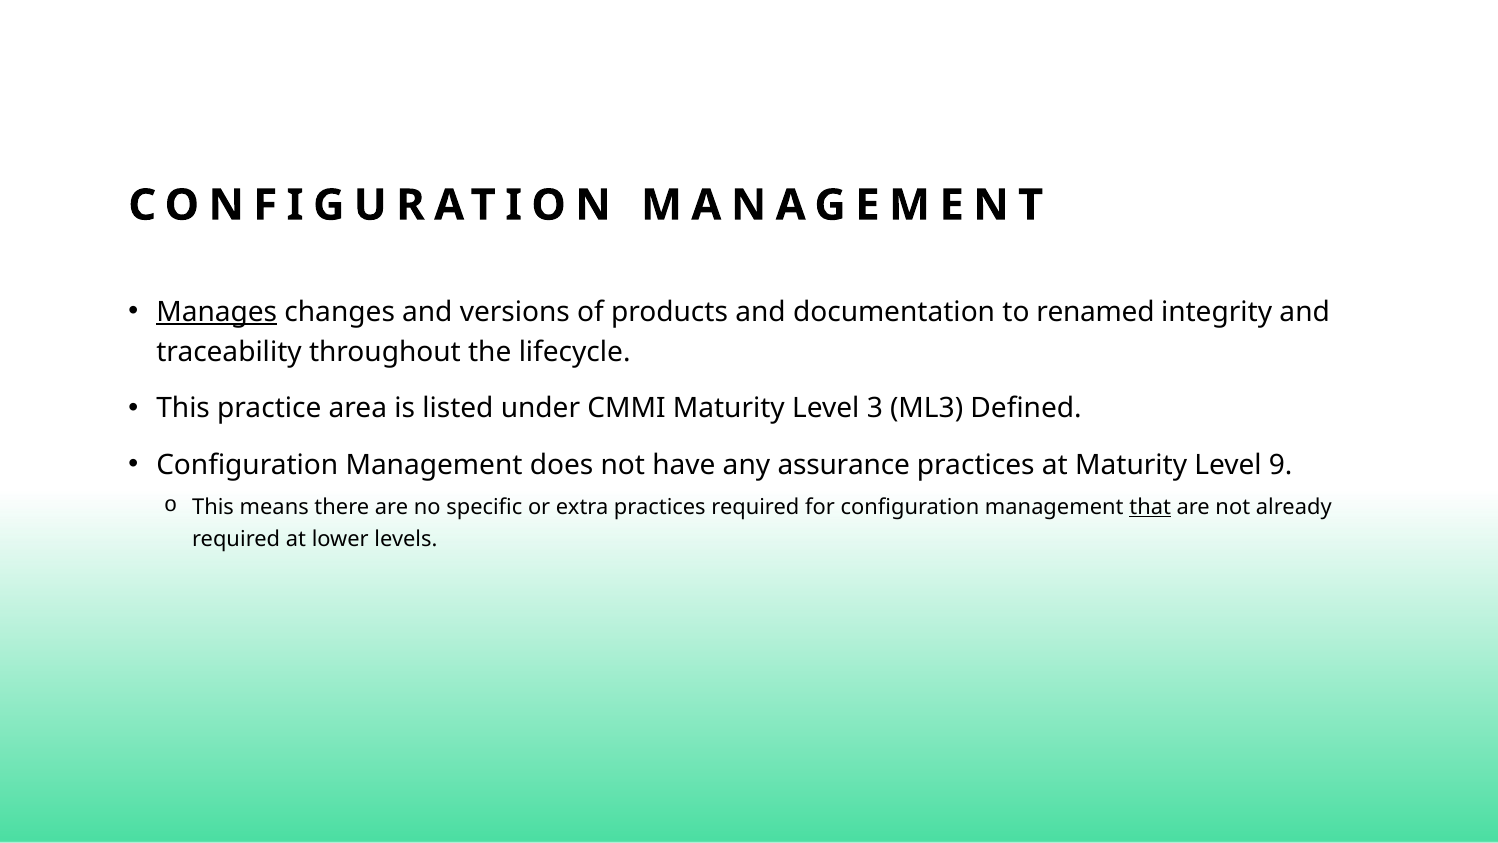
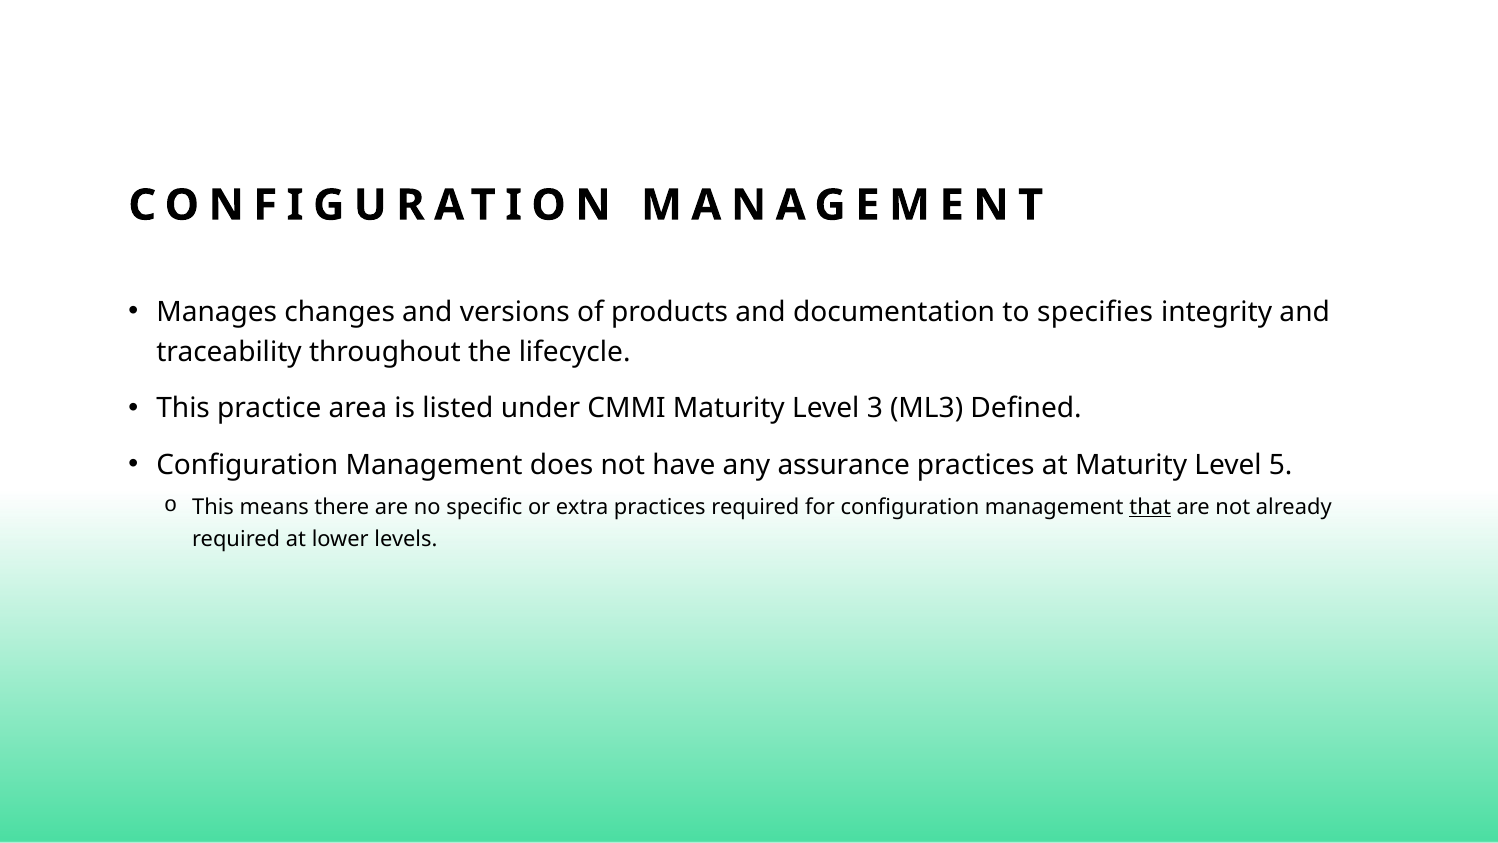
Manages underline: present -> none
renamed: renamed -> specifies
9: 9 -> 5
